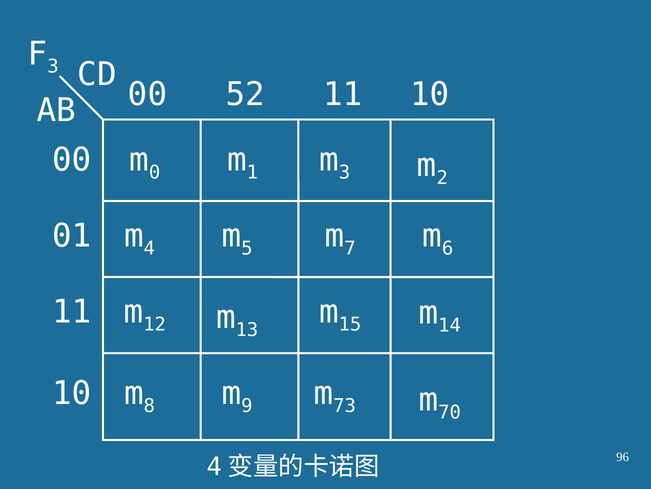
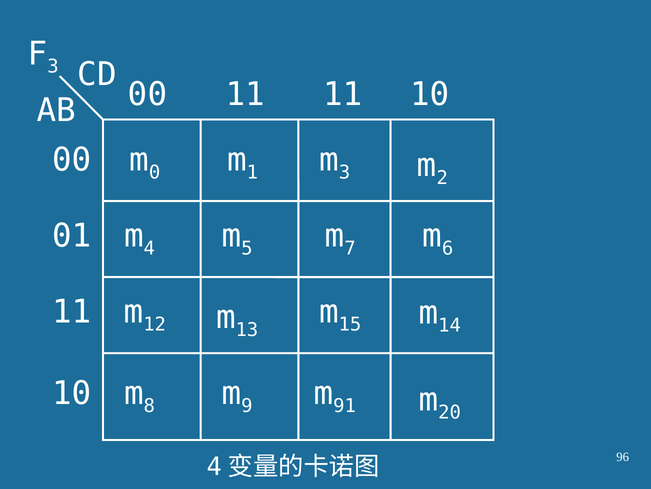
00 52: 52 -> 11
73: 73 -> 91
70: 70 -> 20
